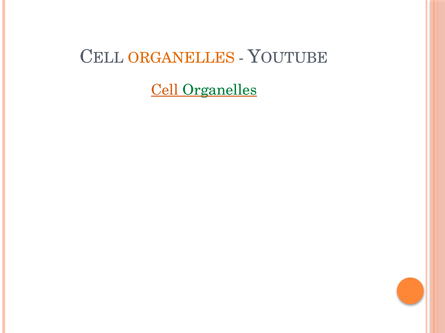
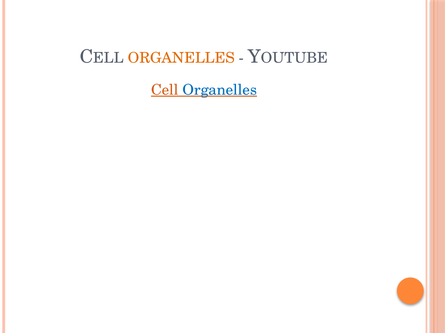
Organelles at (220, 90) colour: green -> blue
